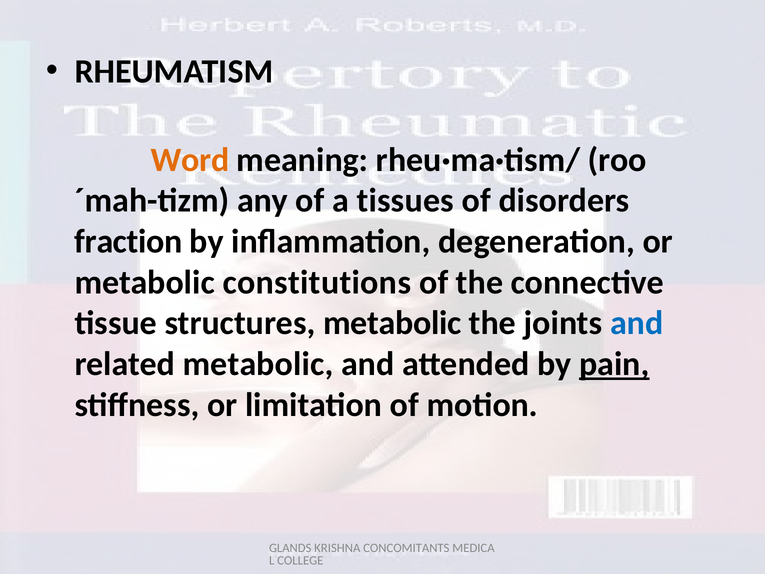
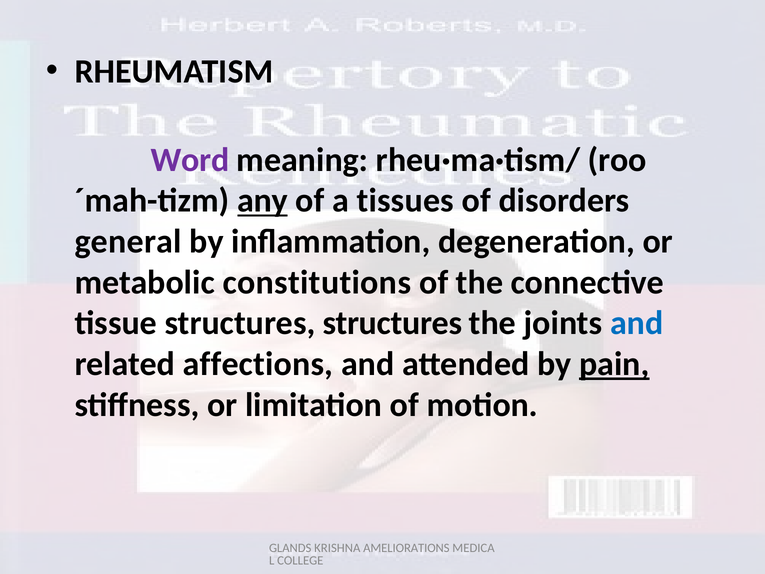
Word colour: orange -> purple
any underline: none -> present
fraction: fraction -> general
structures metabolic: metabolic -> structures
related metabolic: metabolic -> affections
CONCOMITANTS: CONCOMITANTS -> AMELIORATIONS
